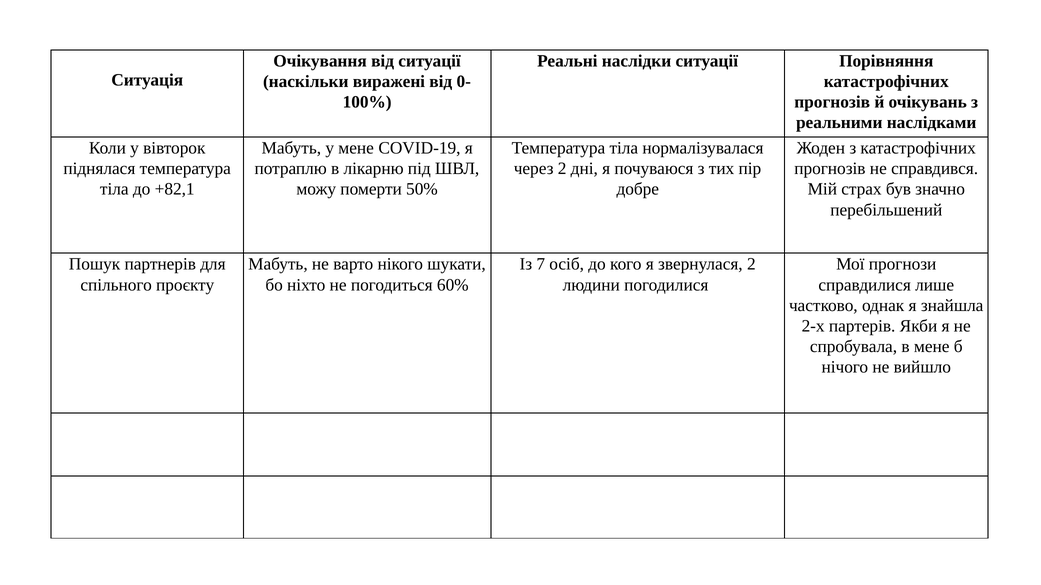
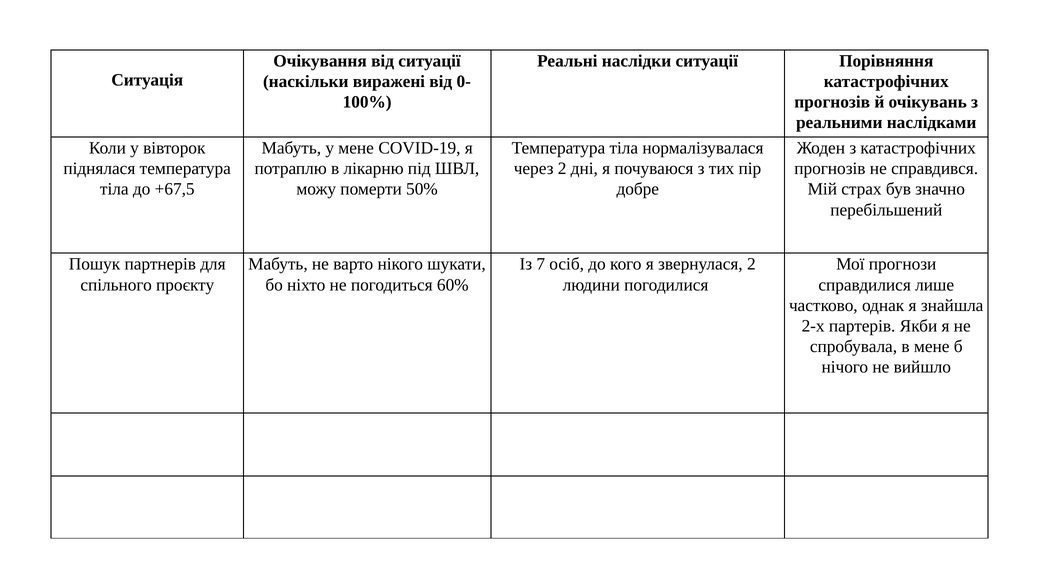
+82,1: +82,1 -> +67,5
